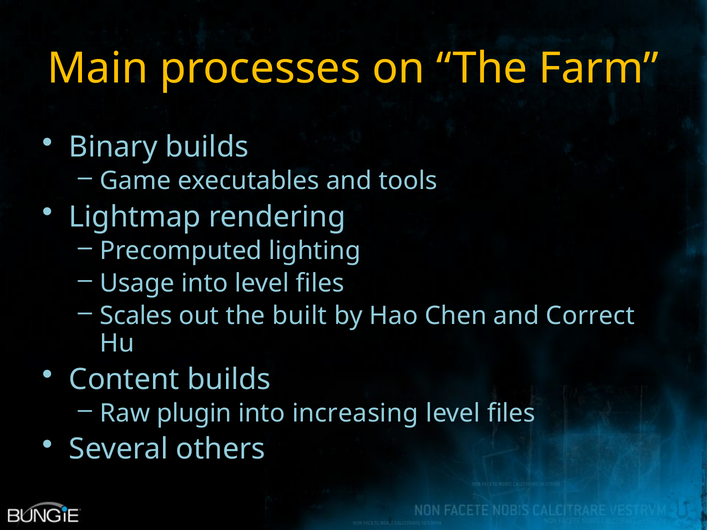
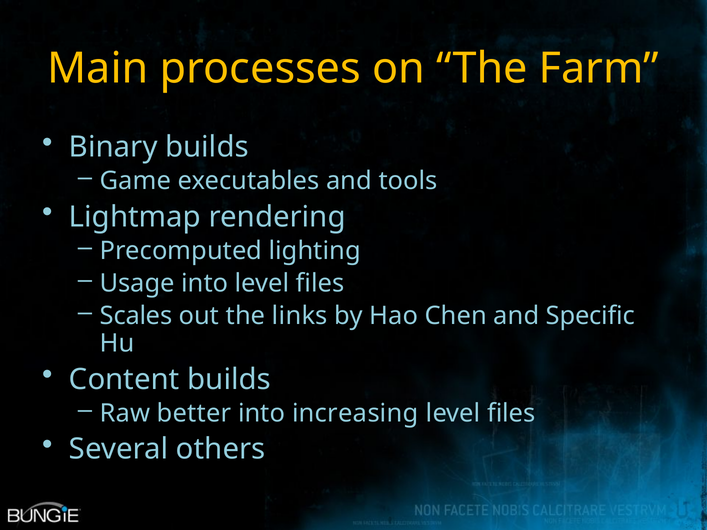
built: built -> links
Correct: Correct -> Specific
plugin: plugin -> better
